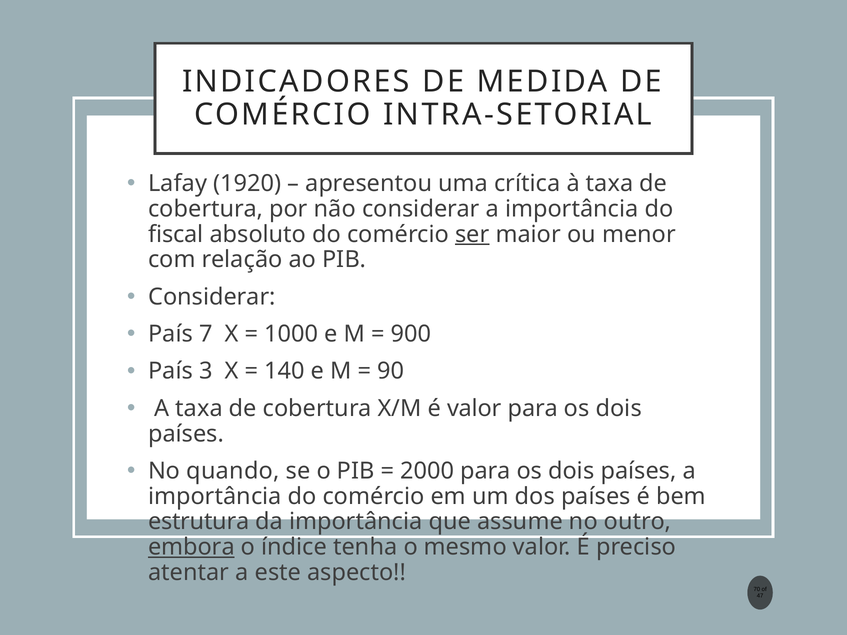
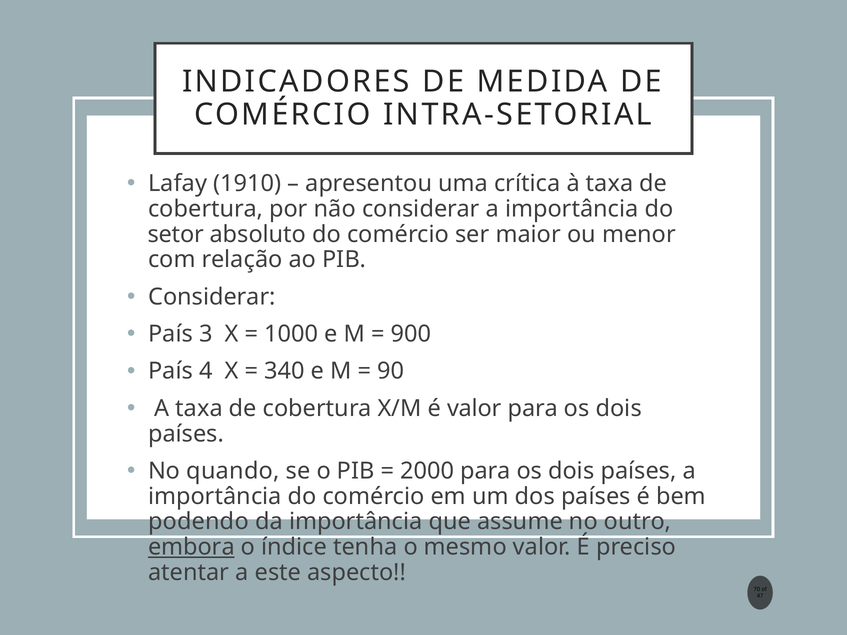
1920: 1920 -> 1910
fiscal: fiscal -> setor
ser underline: present -> none
7: 7 -> 3
3: 3 -> 4
140: 140 -> 340
estrutura: estrutura -> podendo
